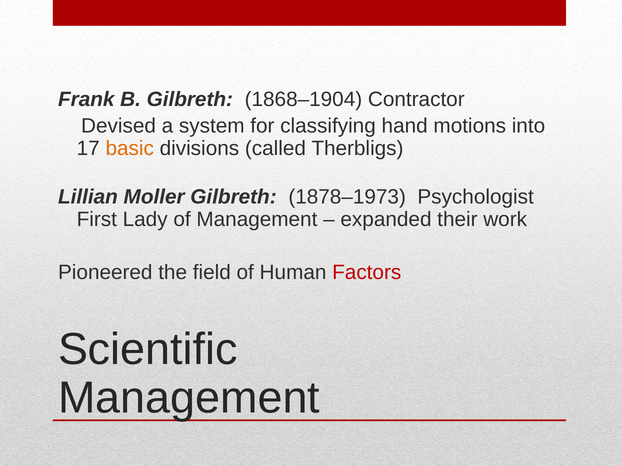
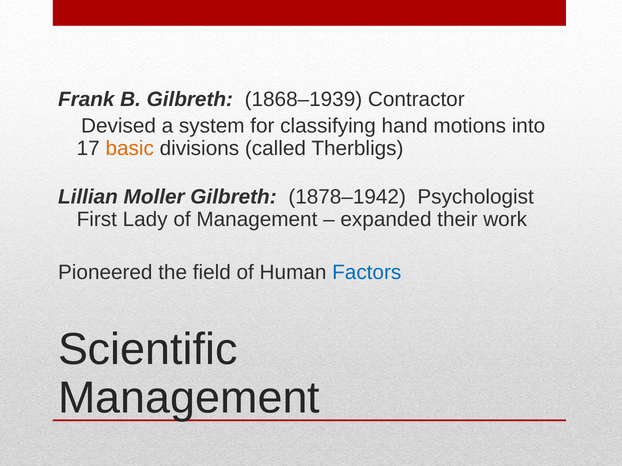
1868–1904: 1868–1904 -> 1868–1939
1878–1973: 1878–1973 -> 1878–1942
Factors colour: red -> blue
